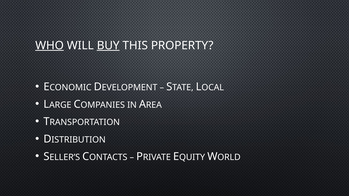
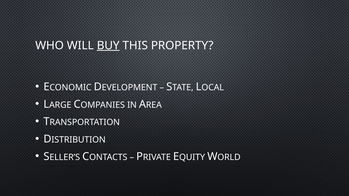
WHO underline: present -> none
